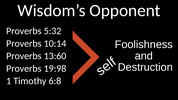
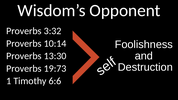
5:32: 5:32 -> 3:32
13:60: 13:60 -> 13:30
19:98: 19:98 -> 19:73
6:8: 6:8 -> 6:6
